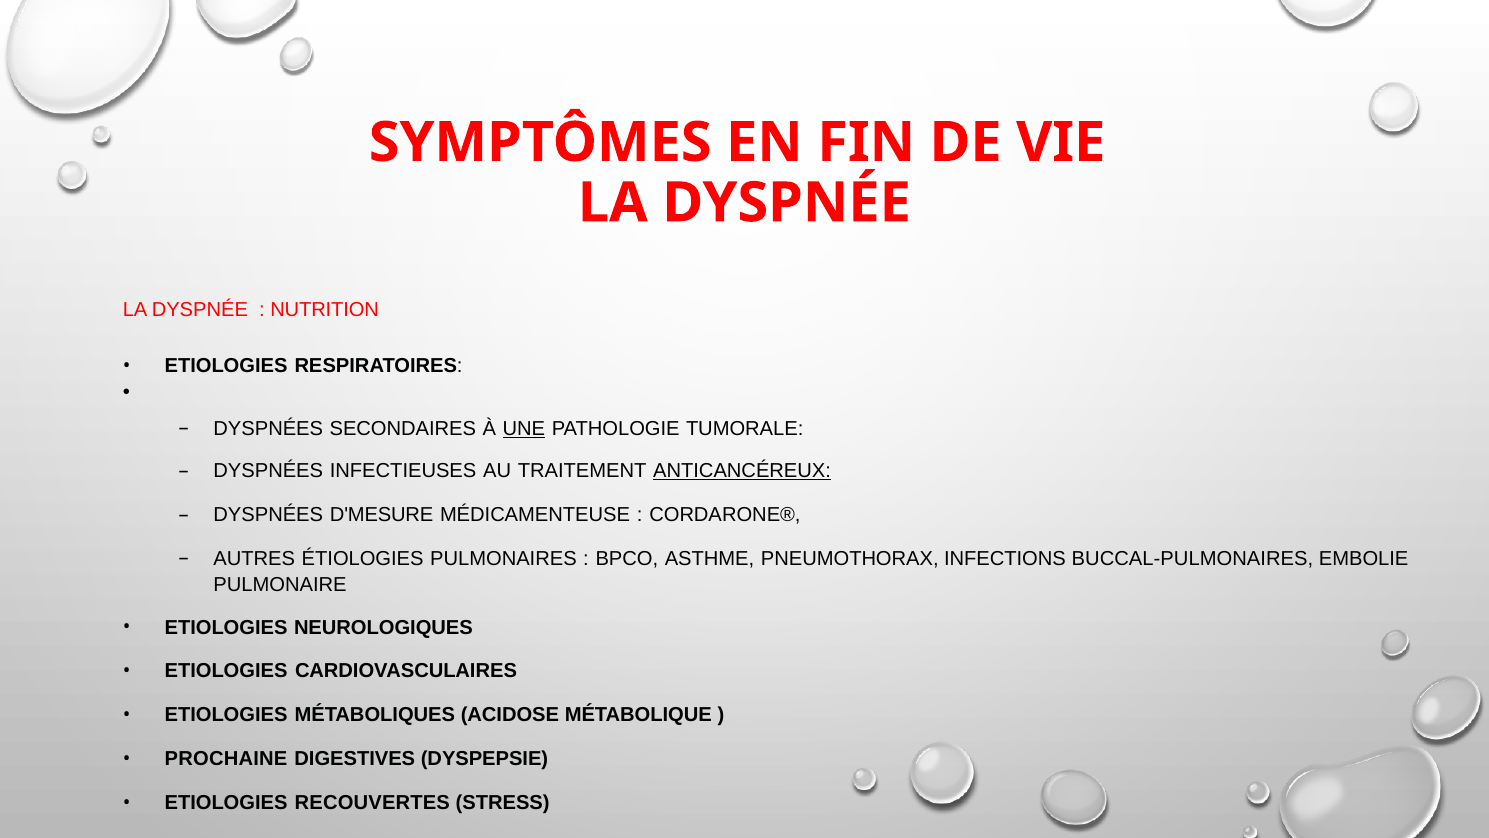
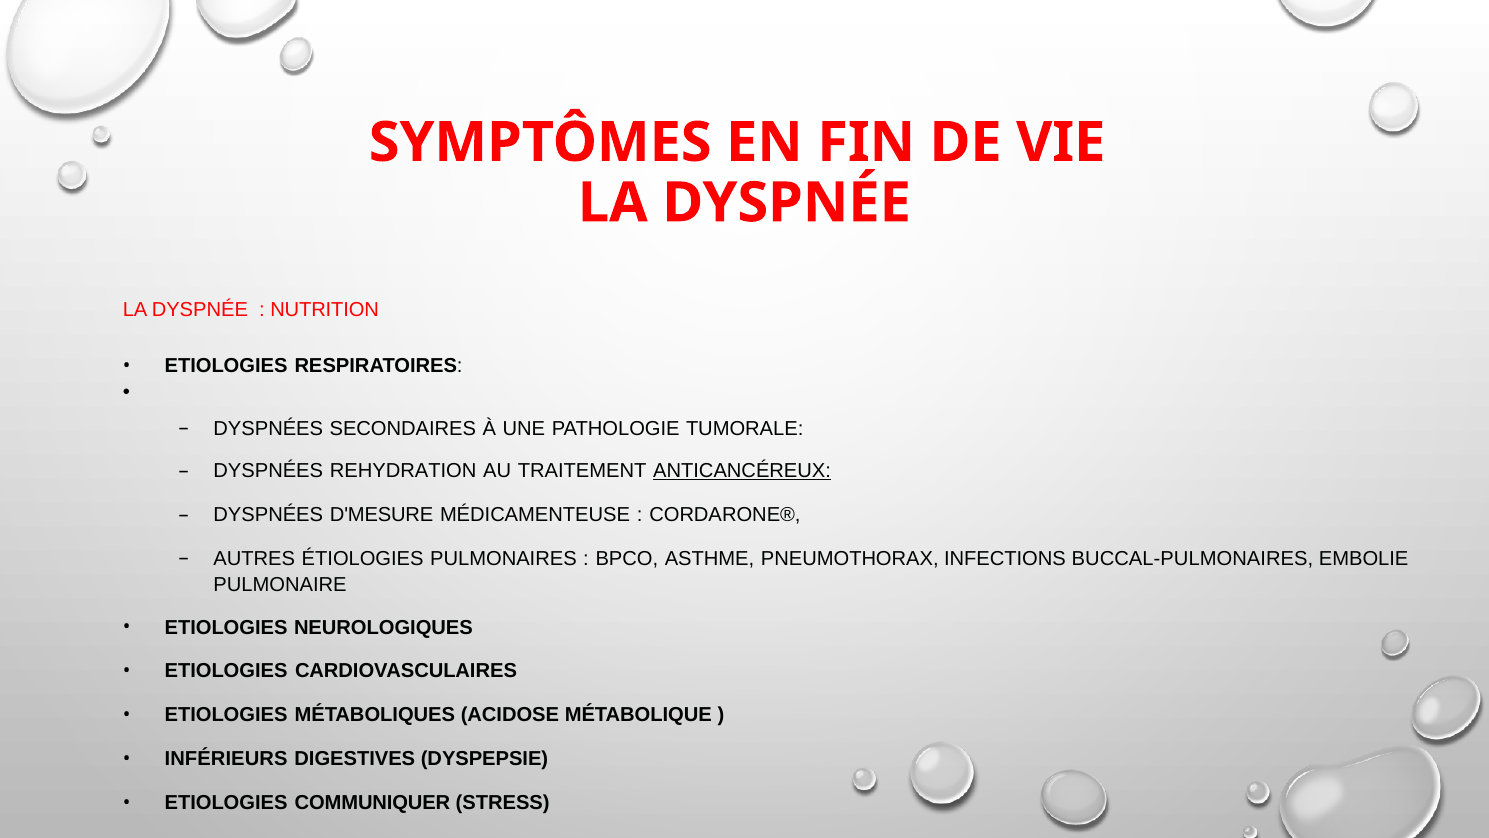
UNE underline: present -> none
INFECTIEUSES: INFECTIEUSES -> REHYDRATION
PROCHAINE: PROCHAINE -> INFÉRIEURS
RECOUVERTES: RECOUVERTES -> COMMUNIQUER
